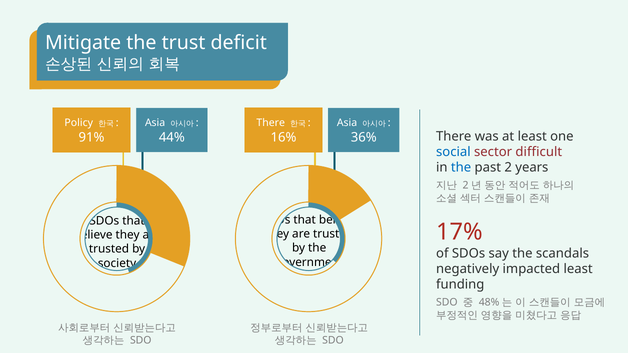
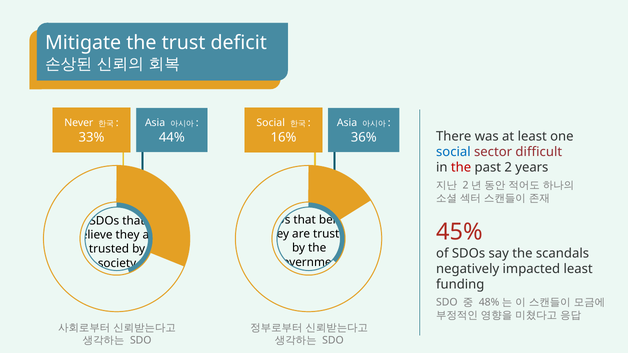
Policy: Policy -> Never
There at (271, 123): There -> Social
91%: 91% -> 33%
the at (461, 168) colour: blue -> red
17%: 17% -> 45%
